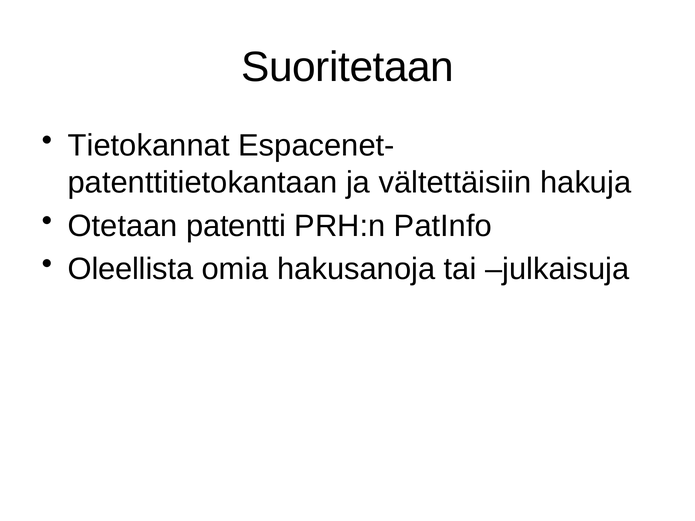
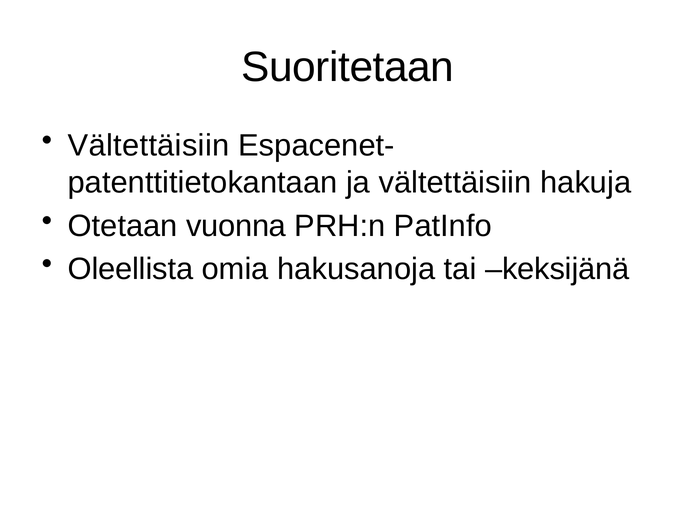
Tietokannat at (149, 146): Tietokannat -> Vältettäisiin
patentti: patentti -> vuonna
julkaisuja: julkaisuja -> keksijänä
